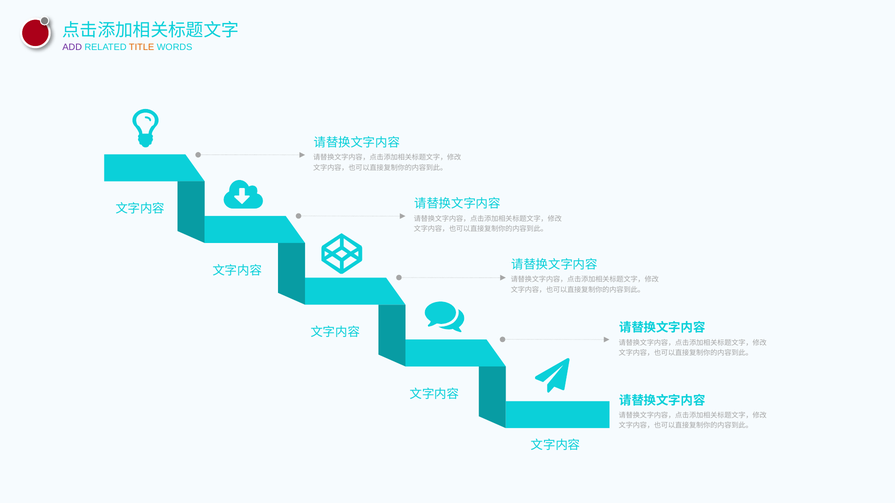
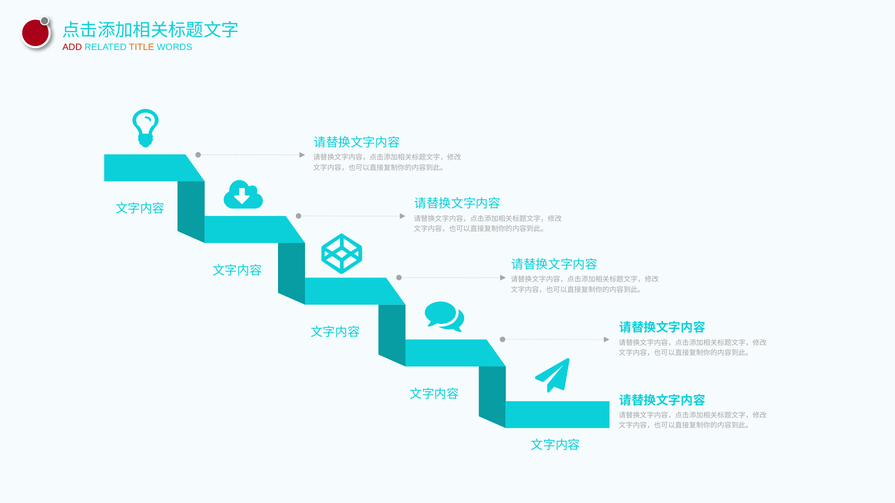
ADD colour: purple -> red
